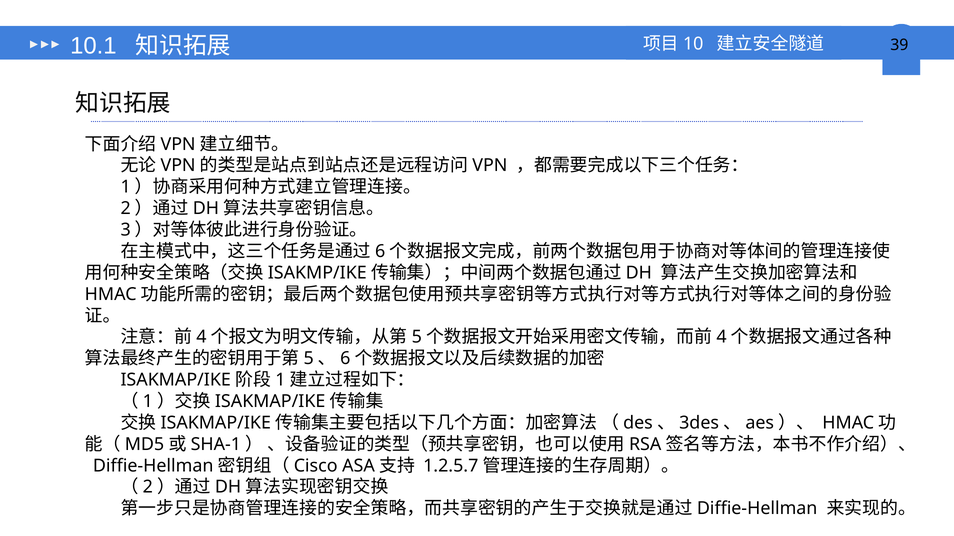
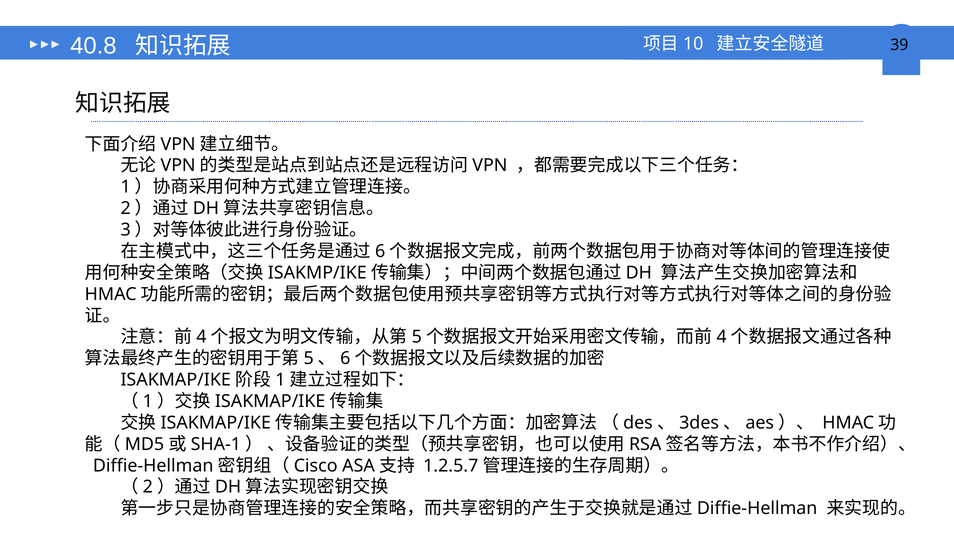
10.1: 10.1 -> 40.8
